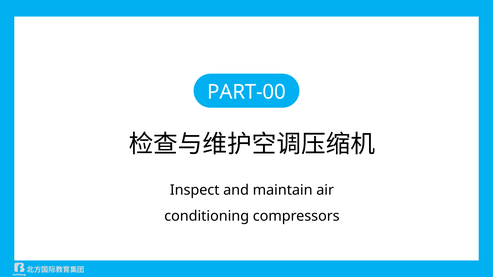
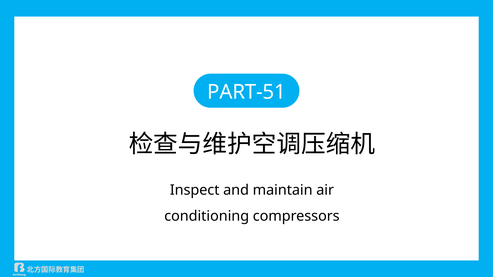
PART-00: PART-00 -> PART-51
